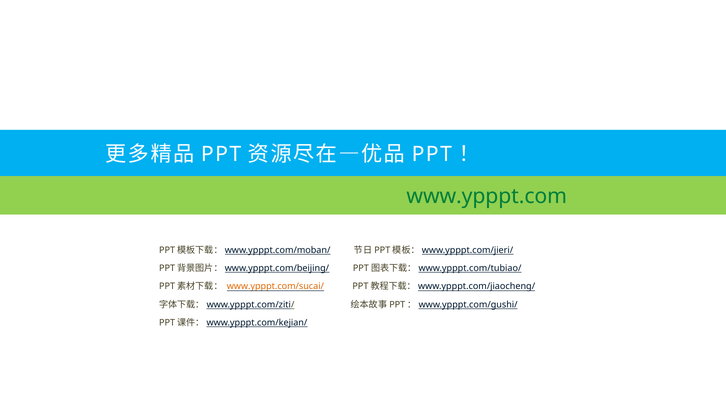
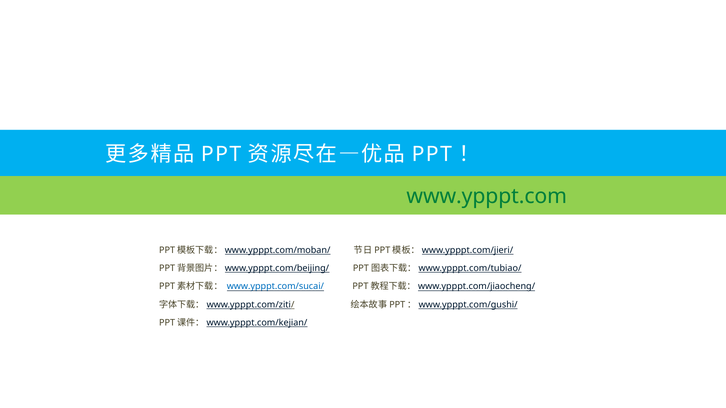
www.ypppt.com/sucai/ colour: orange -> blue
